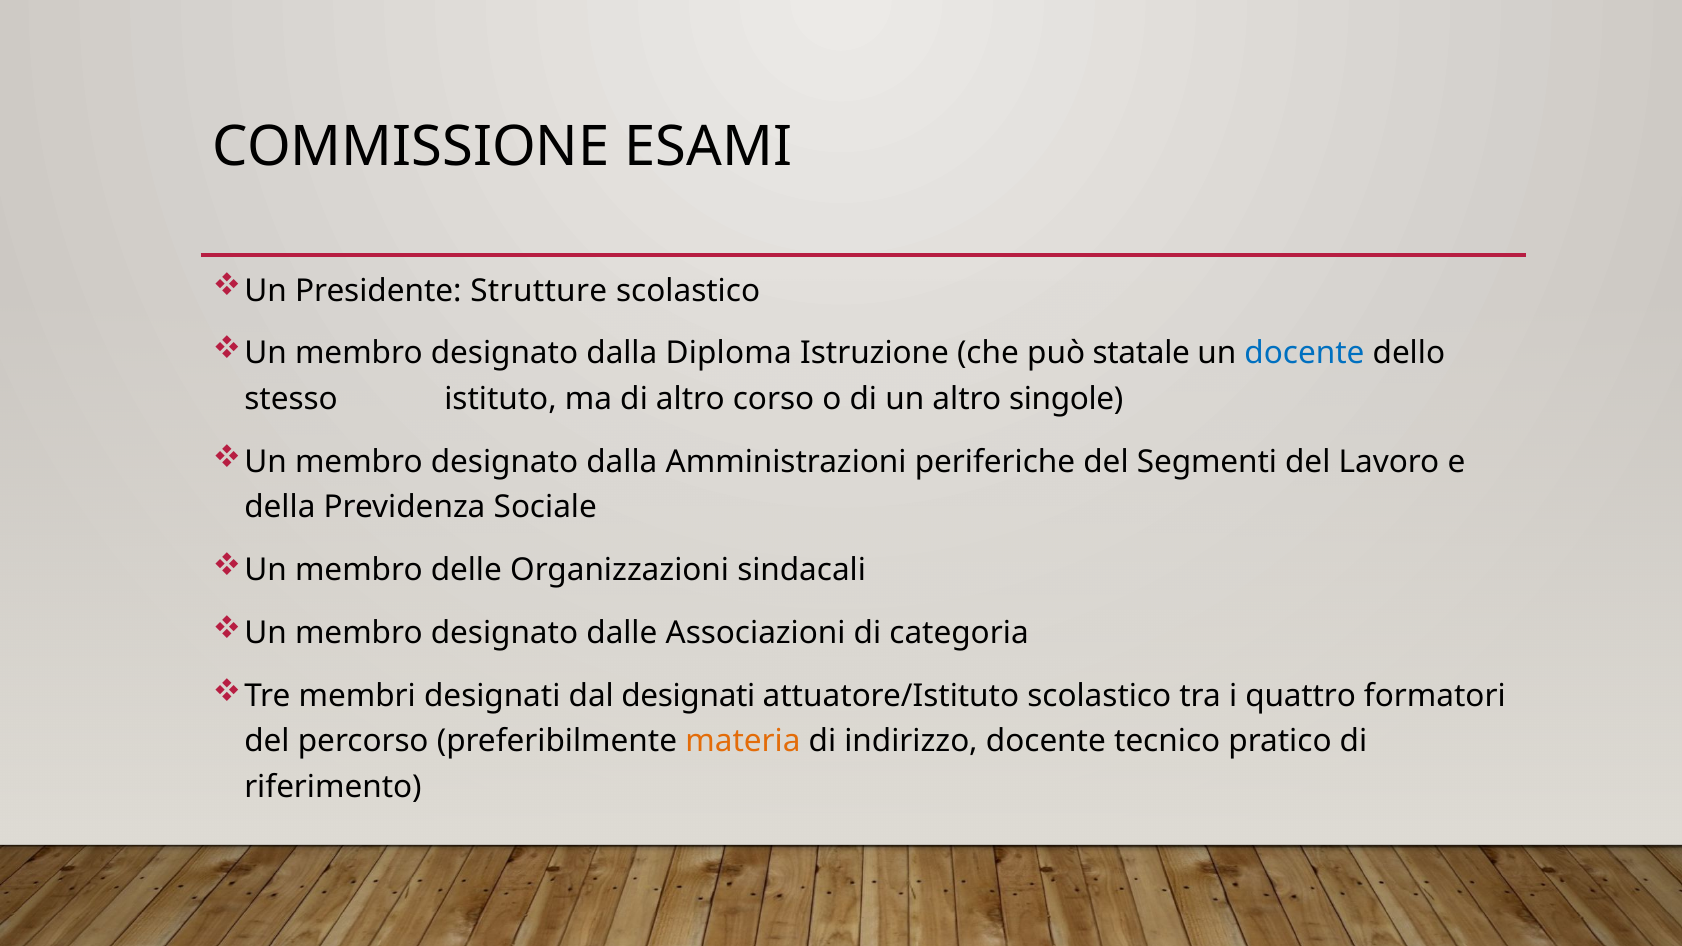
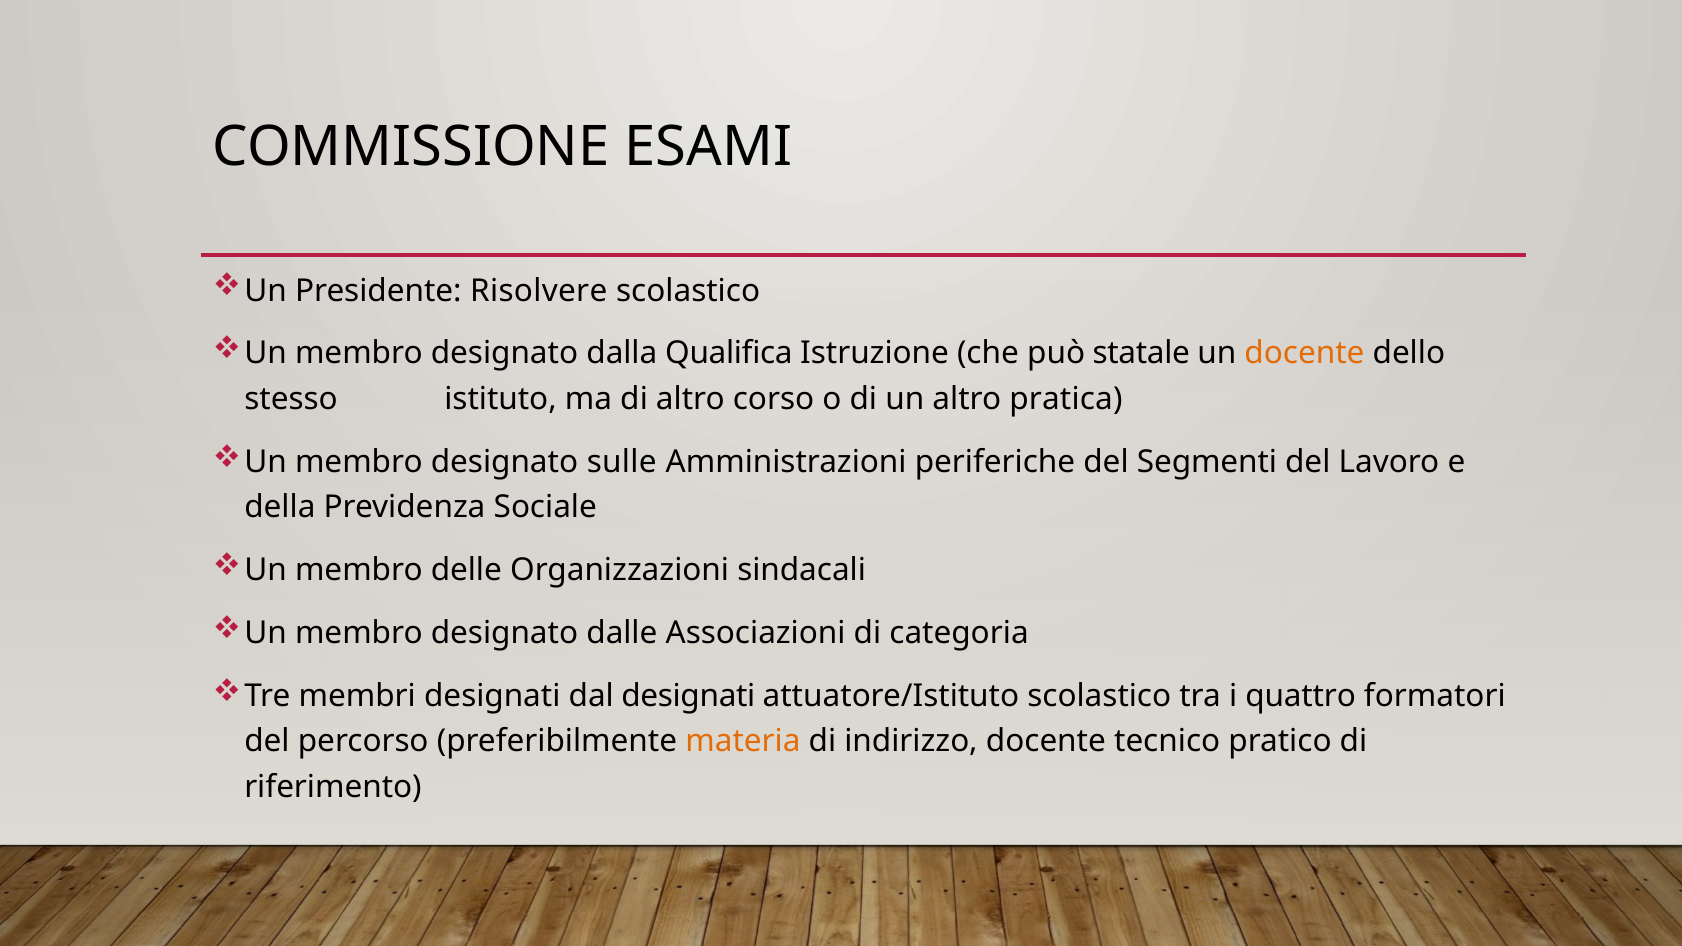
Strutture: Strutture -> Risolvere
Diploma: Diploma -> Qualifica
docente at (1304, 354) colour: blue -> orange
singole: singole -> pratica
dalla at (622, 462): dalla -> sulle
